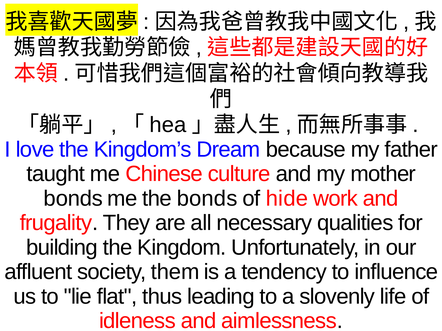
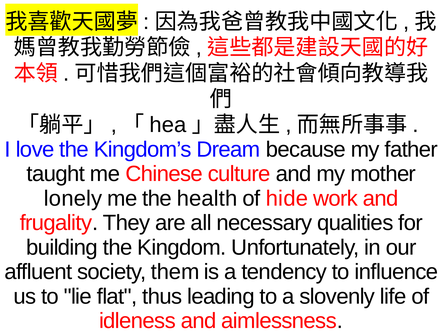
bonds at (73, 199): bonds -> lonely
the bonds: bonds -> health
